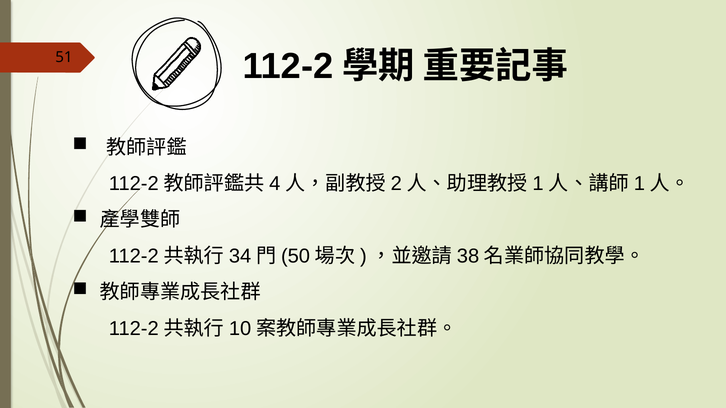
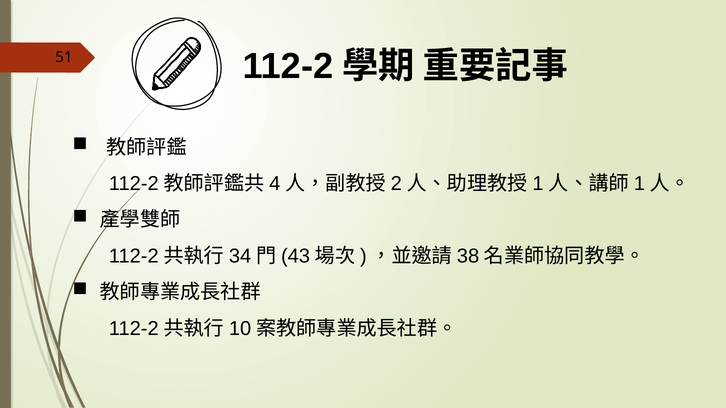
50: 50 -> 43
